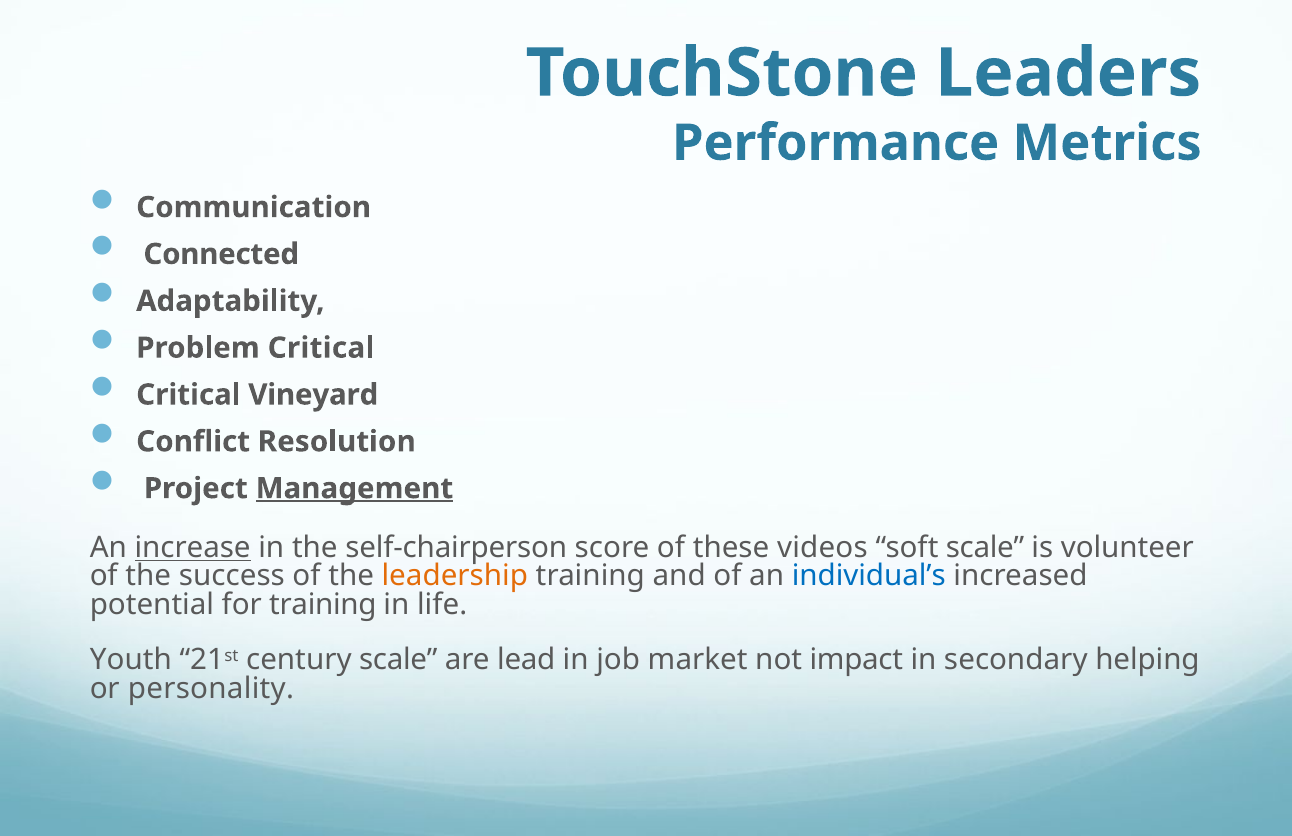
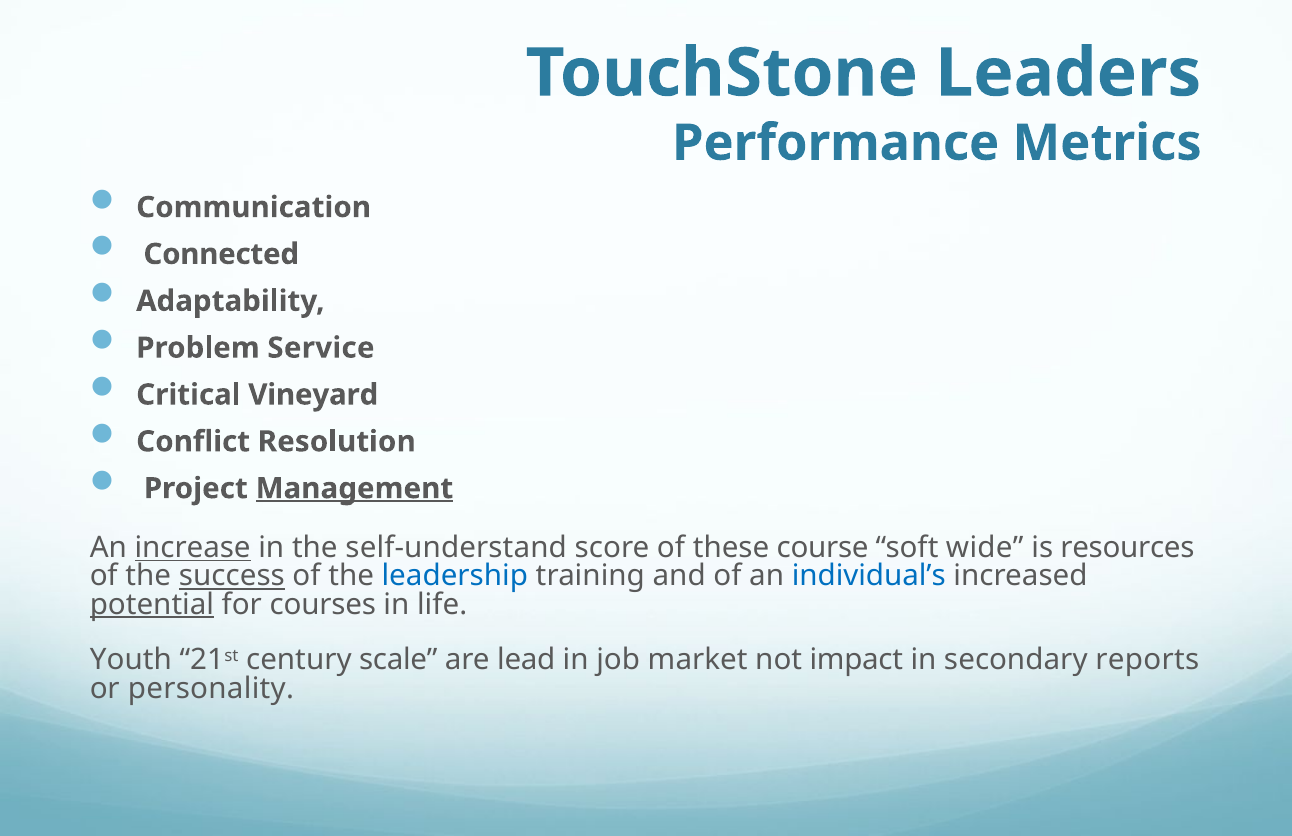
Problem Critical: Critical -> Service
self-chairperson: self-chairperson -> self-understand
videos: videos -> course
soft scale: scale -> wide
volunteer: volunteer -> resources
success underline: none -> present
leadership colour: orange -> blue
potential underline: none -> present
for training: training -> courses
helping: helping -> reports
